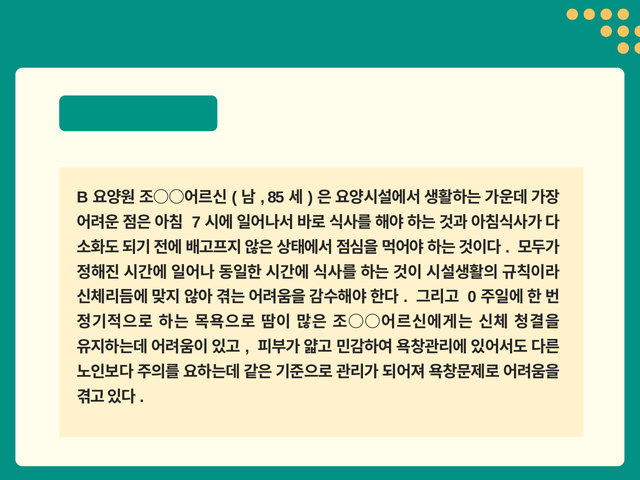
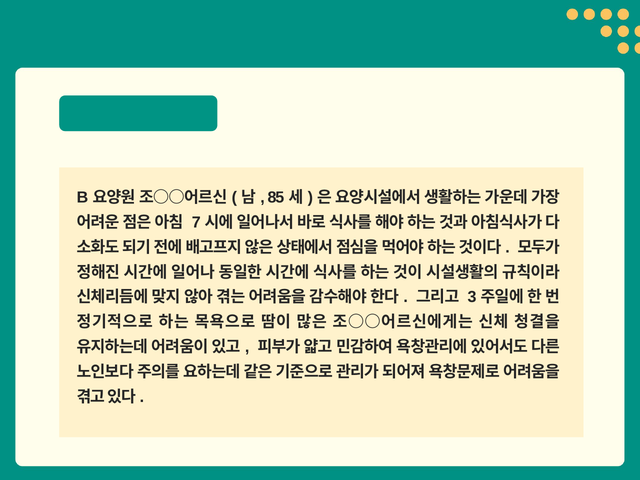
0: 0 -> 3
